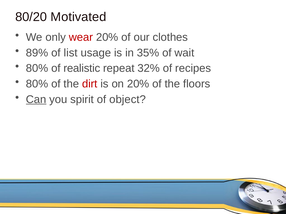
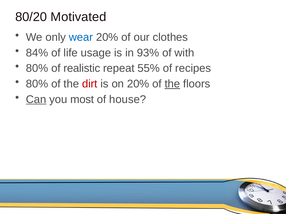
wear colour: red -> blue
89%: 89% -> 84%
list: list -> life
35%: 35% -> 93%
wait: wait -> with
32%: 32% -> 55%
the at (172, 84) underline: none -> present
spirit: spirit -> most
object: object -> house
